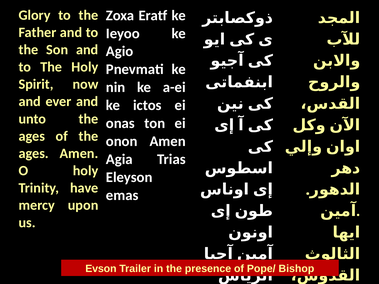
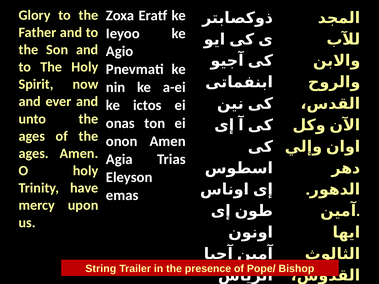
Evson: Evson -> String
